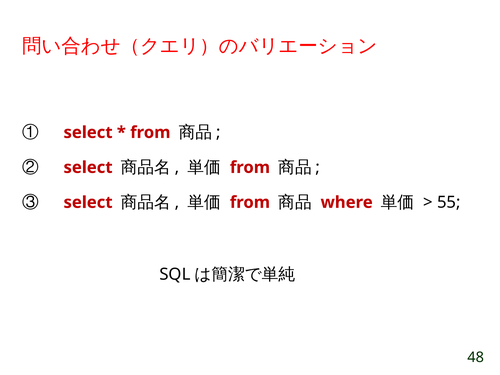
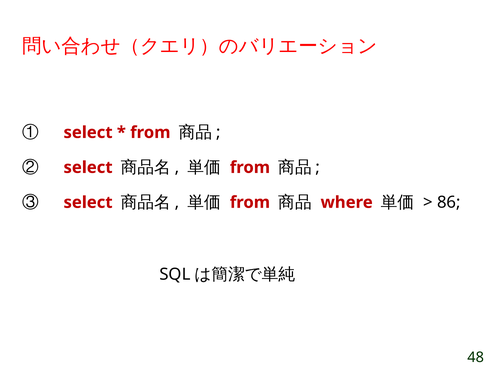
55: 55 -> 86
